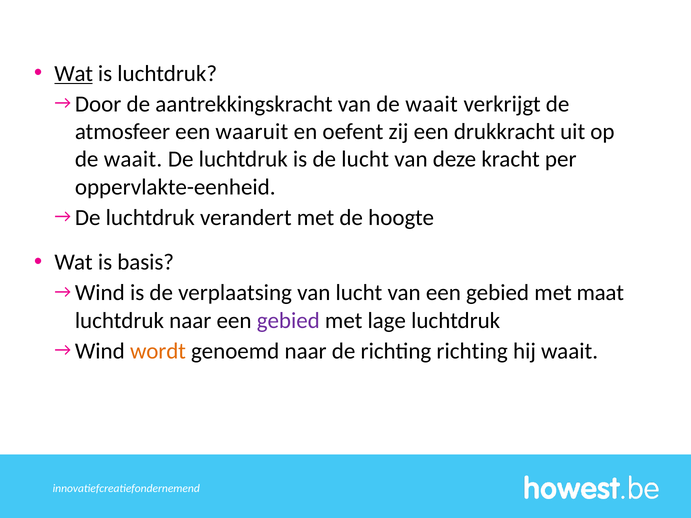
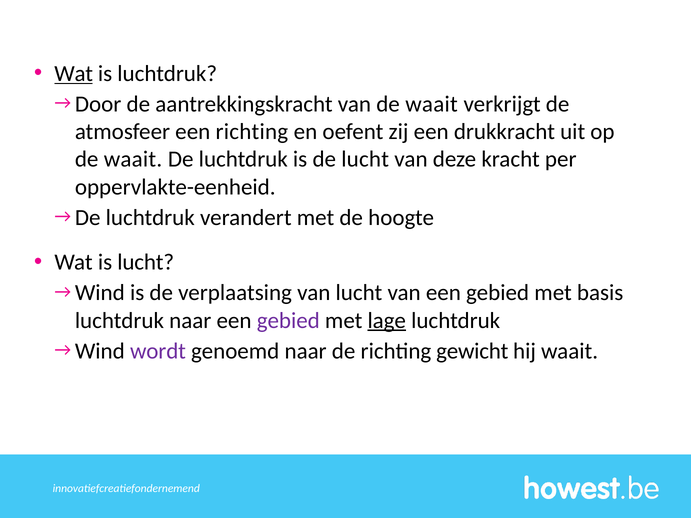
een waaruit: waaruit -> richting
is basis: basis -> lucht
maat: maat -> basis
lage underline: none -> present
wordt colour: orange -> purple
richting richting: richting -> gewicht
